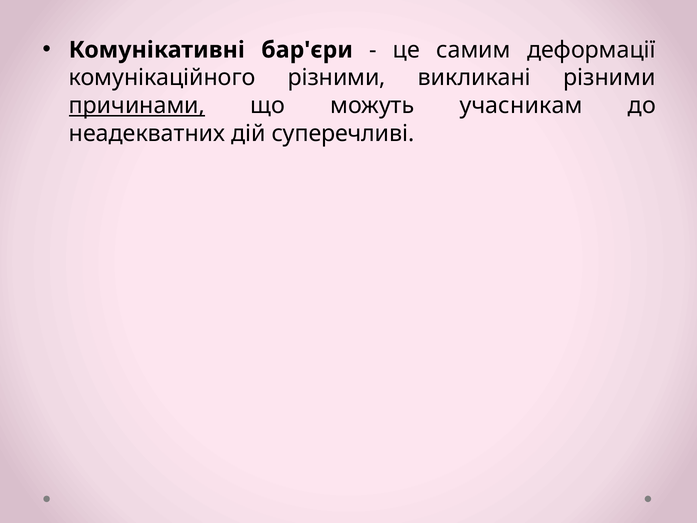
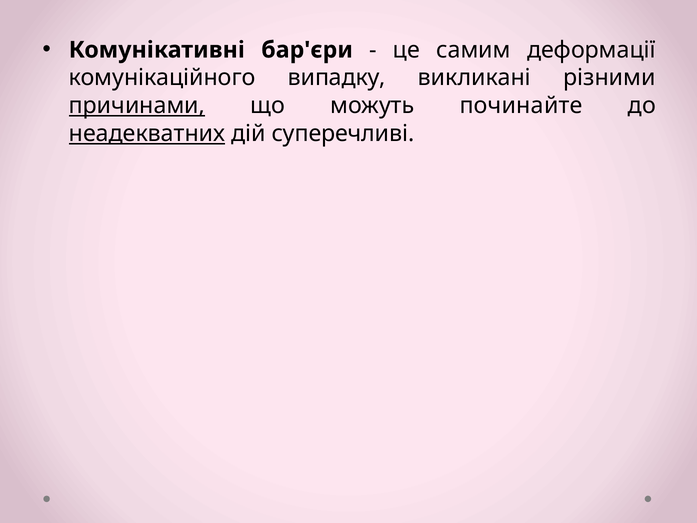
комунікаційного різними: різними -> випадку
учасникам: учасникам -> починайте
неадекватних underline: none -> present
